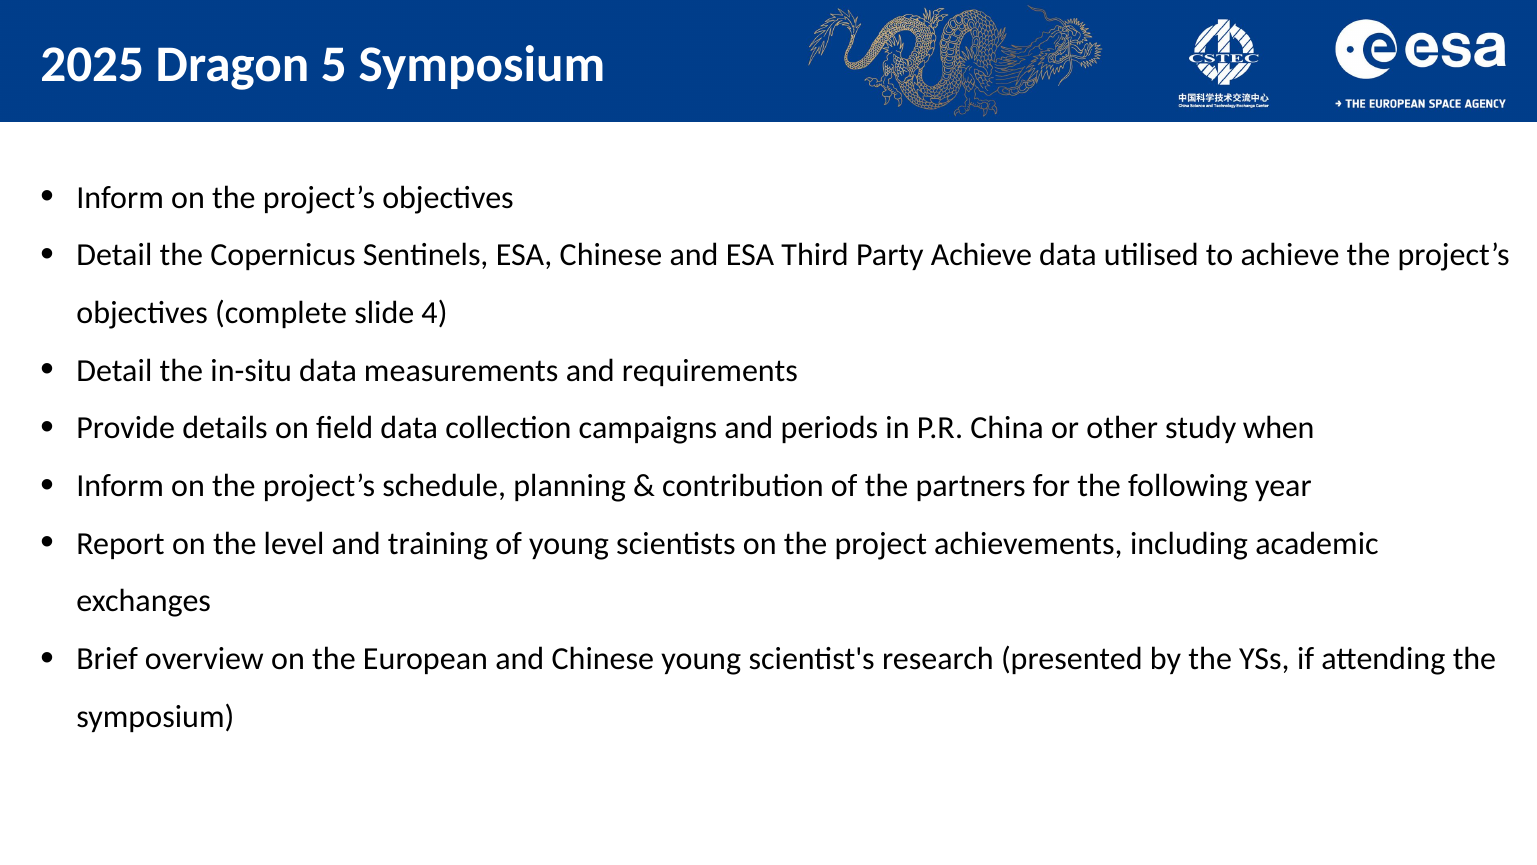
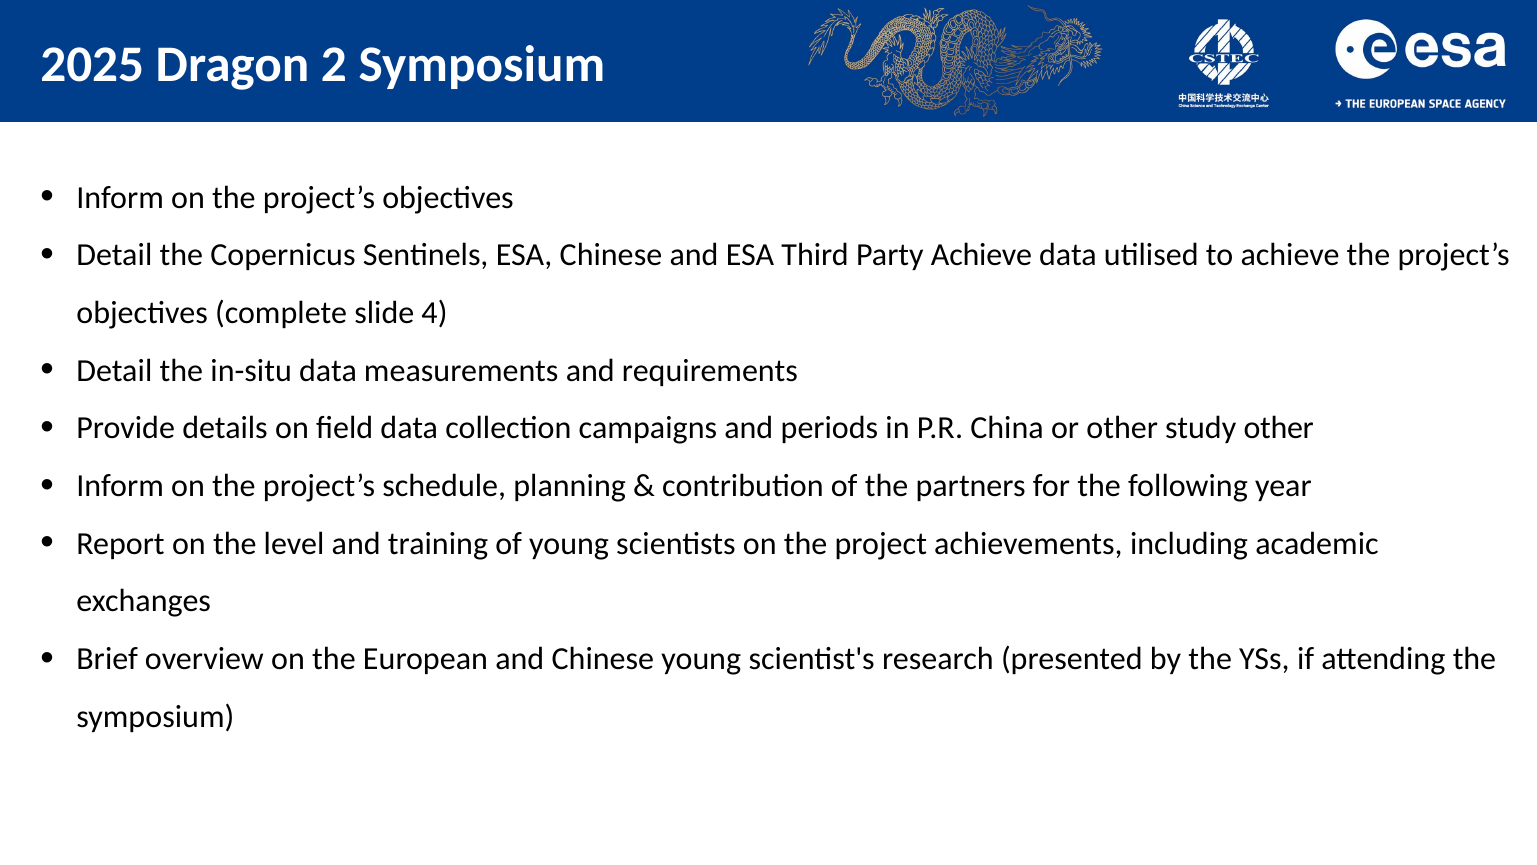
5: 5 -> 2
study when: when -> other
